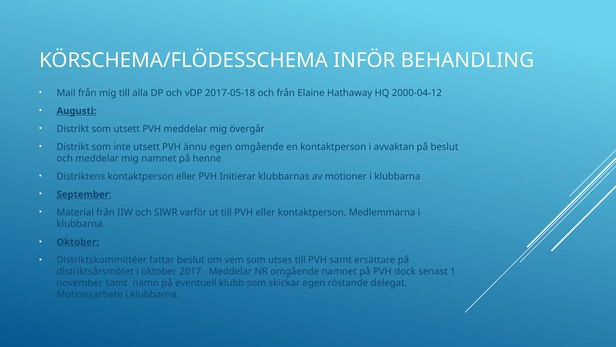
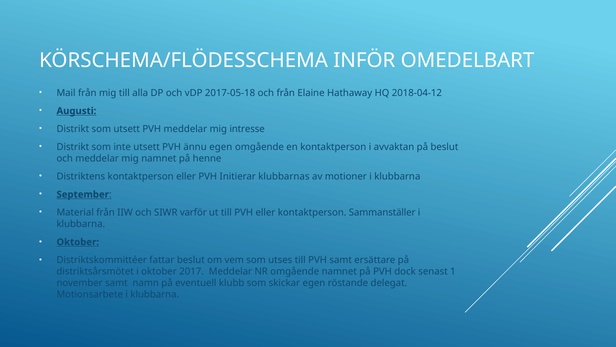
BEHANDLING: BEHANDLING -> OMEDELBART
2000-04-12: 2000-04-12 -> 2018-04-12
övergår: övergår -> intresse
Medlemmarna: Medlemmarna -> Sammanställer
